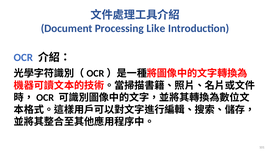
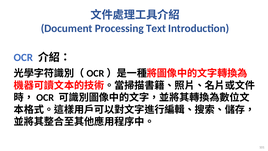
Like: Like -> Text
